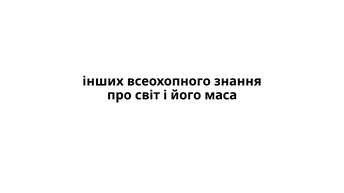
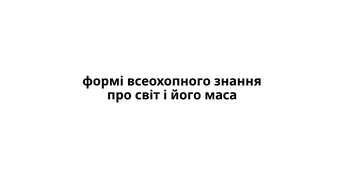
інших: інших -> формі
